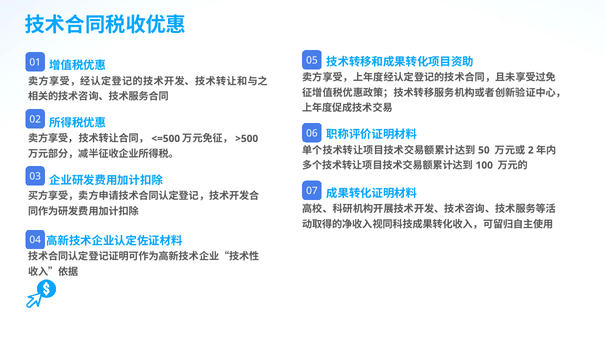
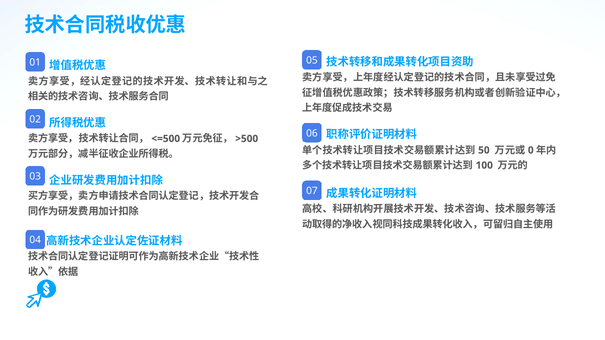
2 at (531, 150): 2 -> 0
